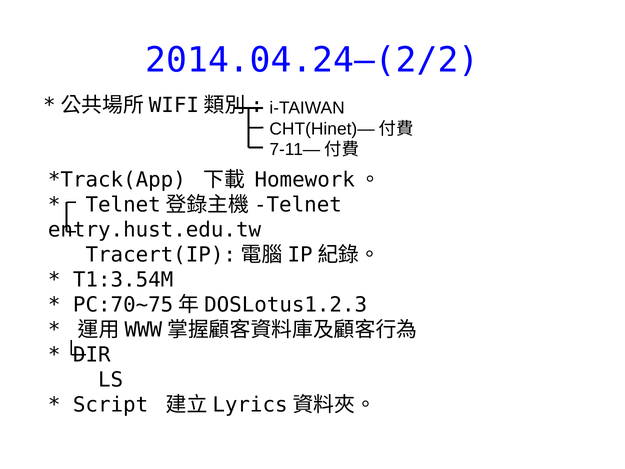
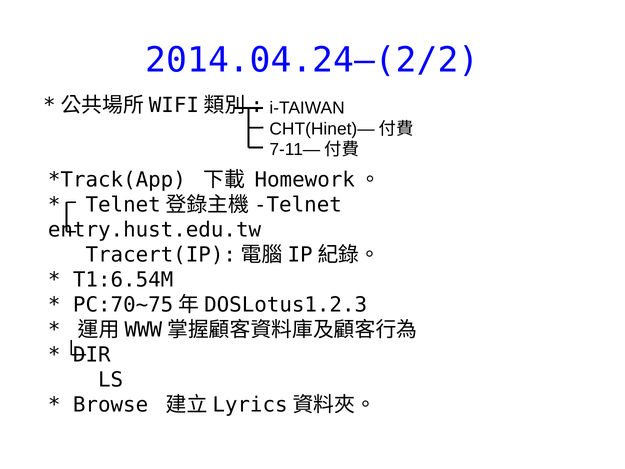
T1:3.54M: T1:3.54M -> T1:6.54M
Script: Script -> Browse
